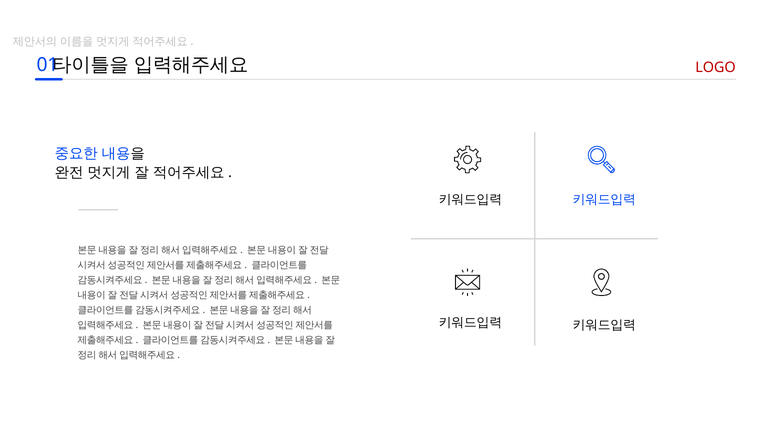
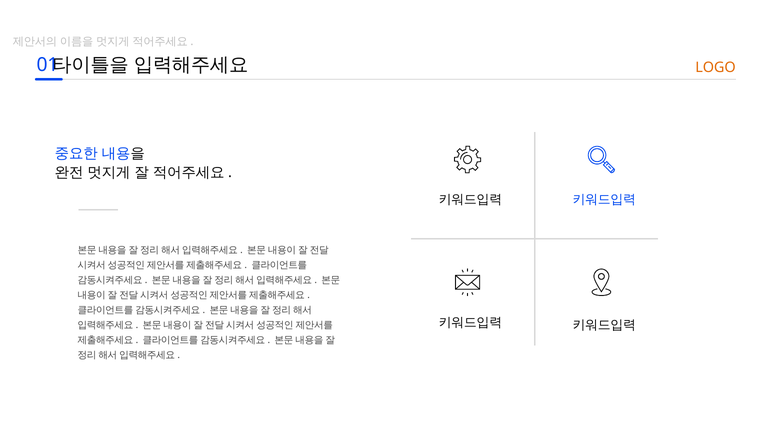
LOGO colour: red -> orange
